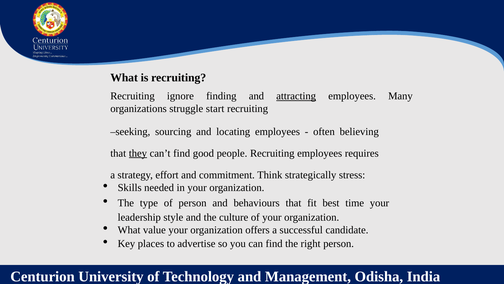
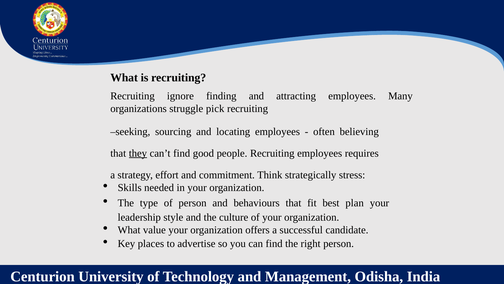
attracting underline: present -> none
start: start -> pick
time: time -> plan
